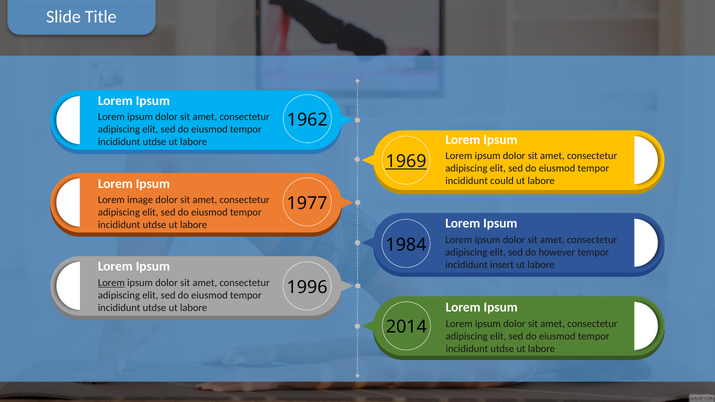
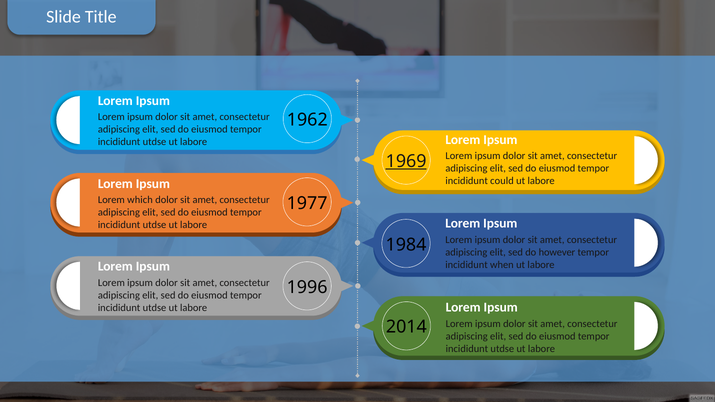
image: image -> which
insert: insert -> when
Lorem at (111, 283) underline: present -> none
